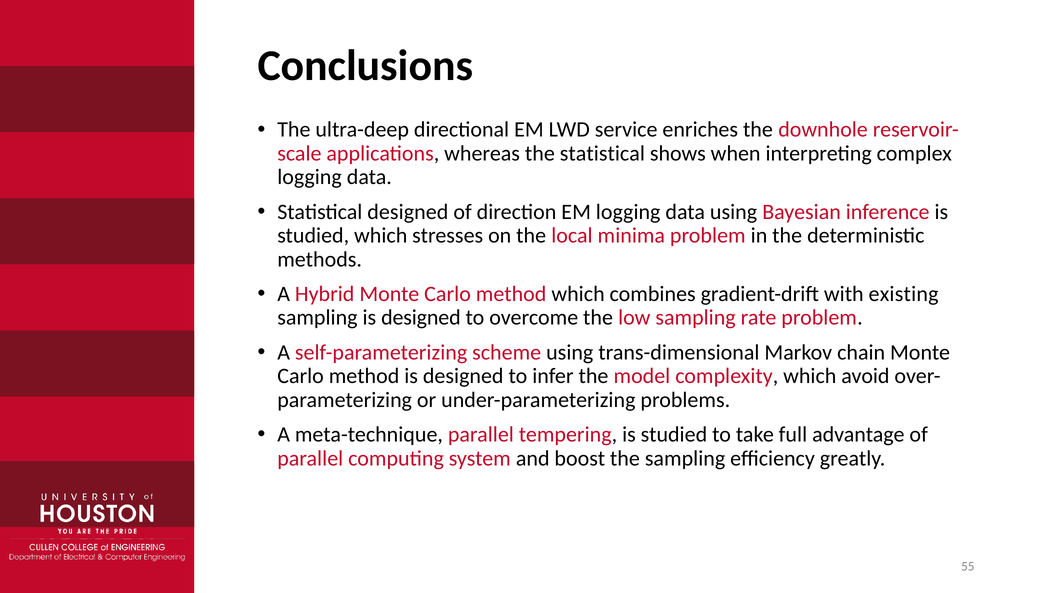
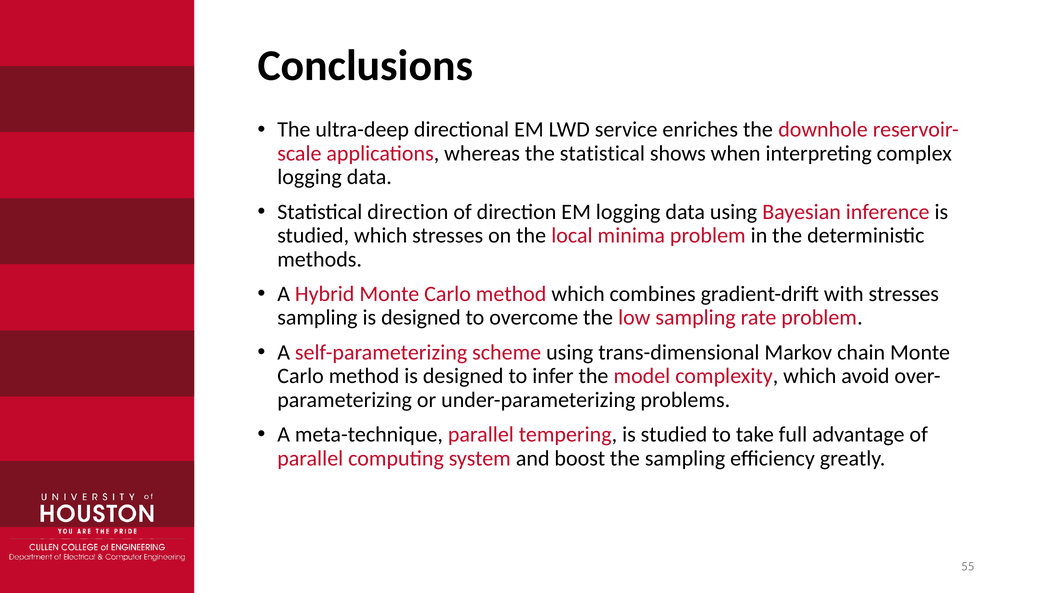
Statistical designed: designed -> direction
with existing: existing -> stresses
